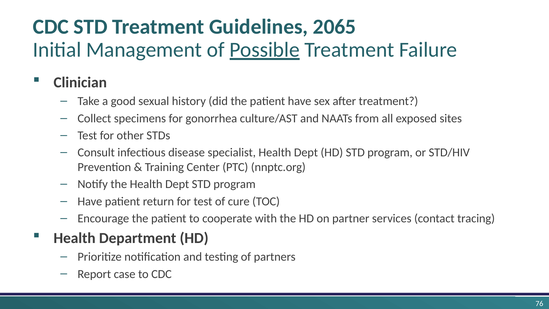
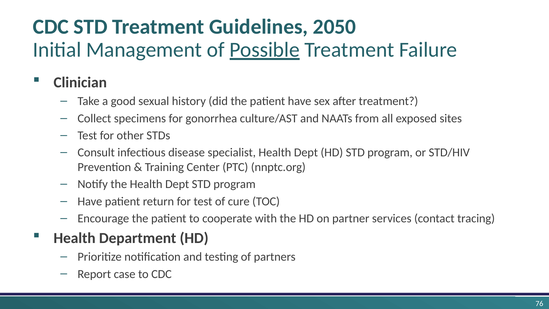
2065: 2065 -> 2050
